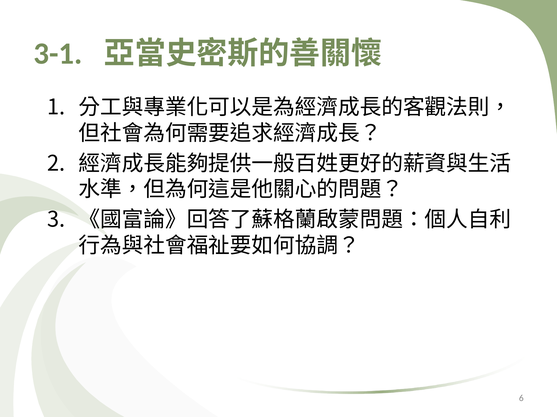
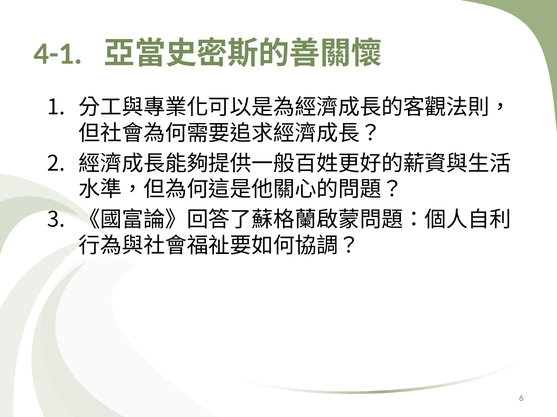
3-1: 3-1 -> 4-1
